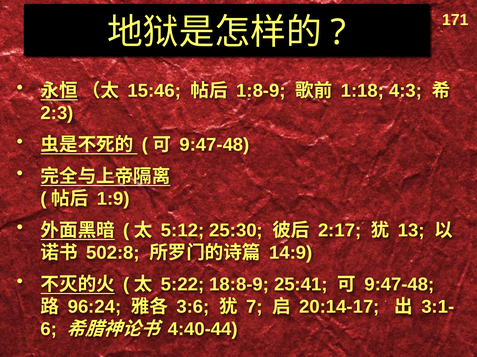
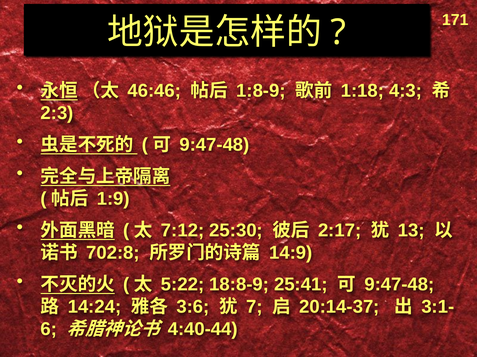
15:46: 15:46 -> 46:46
5:12: 5:12 -> 7:12
502:8: 502:8 -> 702:8
96:24: 96:24 -> 14:24
20:14-17: 20:14-17 -> 20:14-37
